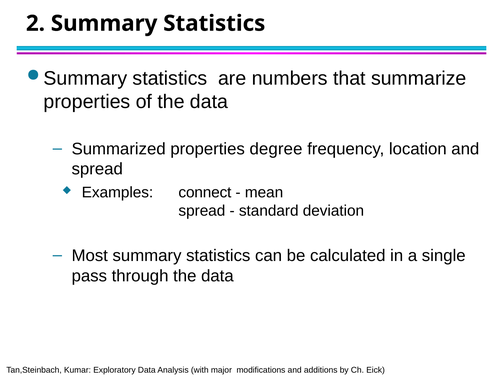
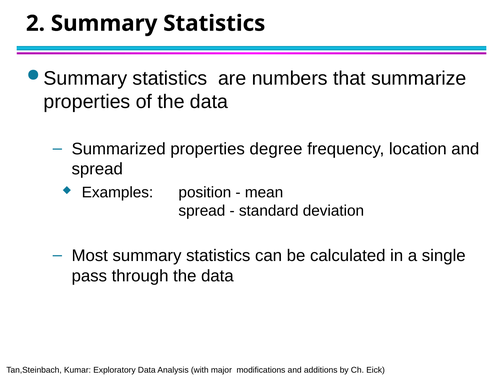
connect: connect -> position
